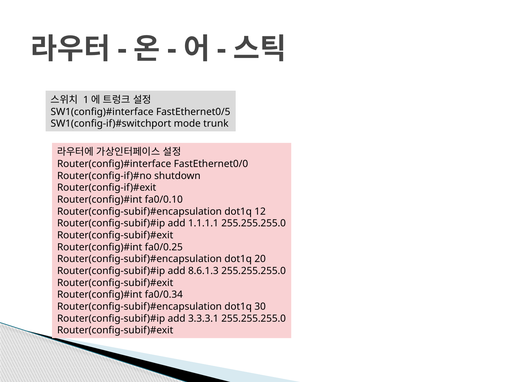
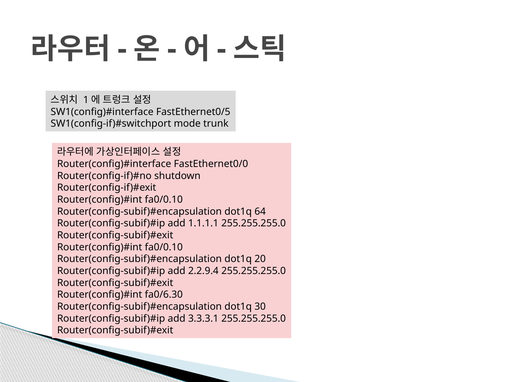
12: 12 -> 64
fa0/0.25 at (164, 247): fa0/0.25 -> fa0/0.10
8.6.1.3: 8.6.1.3 -> 2.2.9.4
fa0/0.34: fa0/0.34 -> fa0/6.30
